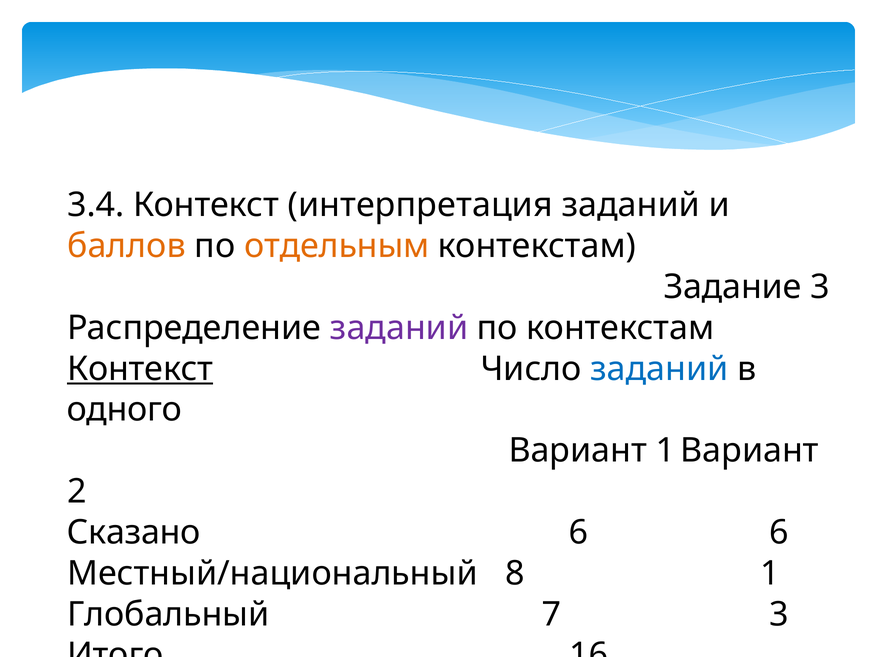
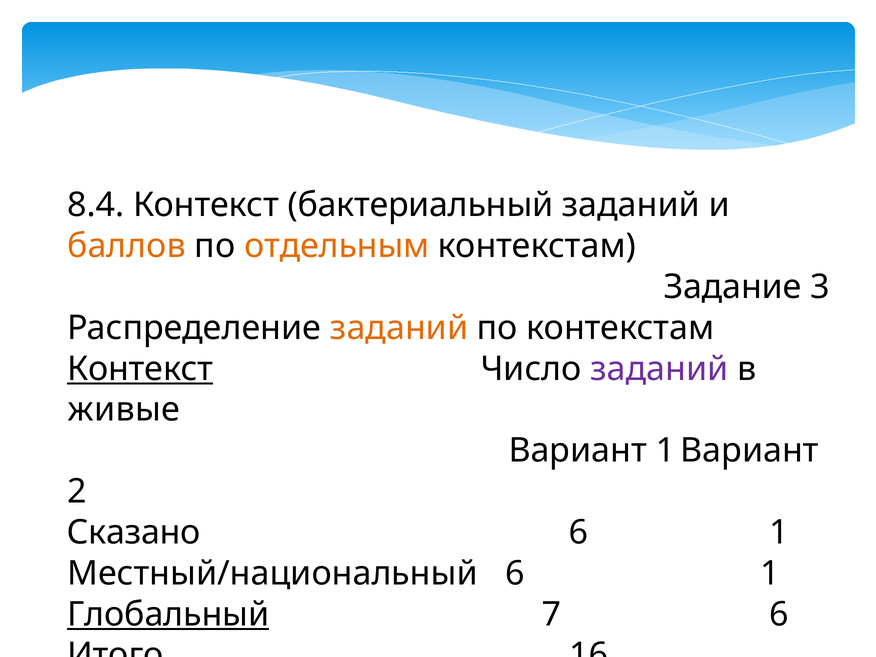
3.4: 3.4 -> 8.4
интерпретация: интерпретация -> бактериальный
заданий at (399, 328) colour: purple -> orange
заданий at (659, 369) colour: blue -> purple
одного: одного -> живые
6 at (779, 532): 6 -> 1
Местный/национальный 8: 8 -> 6
Глобальный underline: none -> present
7 3: 3 -> 6
